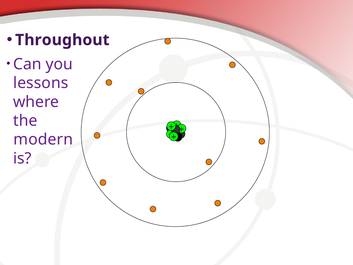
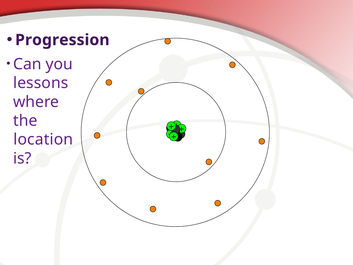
Throughout: Throughout -> Progression
modern: modern -> location
